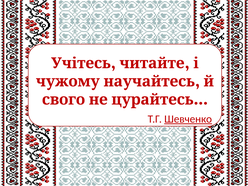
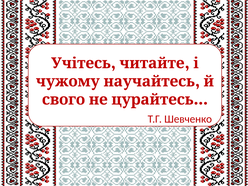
Шевченко underline: present -> none
